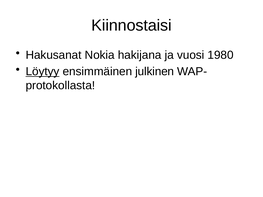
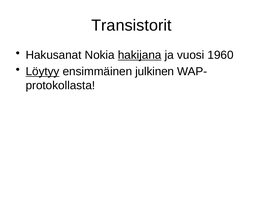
Kiinnostaisi: Kiinnostaisi -> Transistorit
hakijana underline: none -> present
1980: 1980 -> 1960
